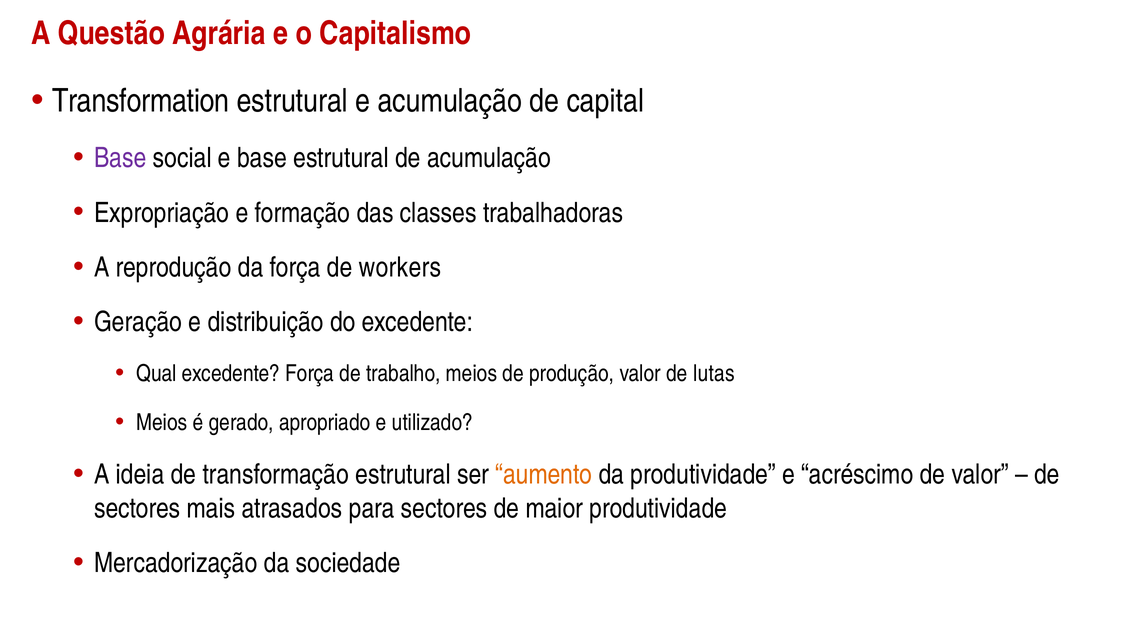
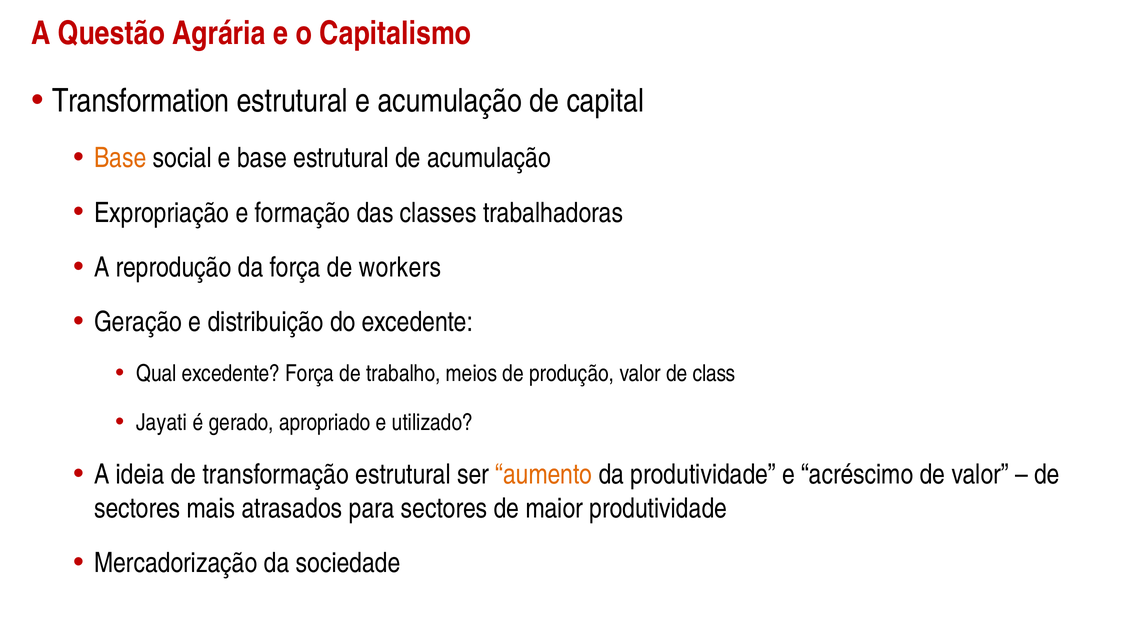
Base at (120, 158) colour: purple -> orange
lutas: lutas -> class
Meios at (162, 423): Meios -> Jayati
